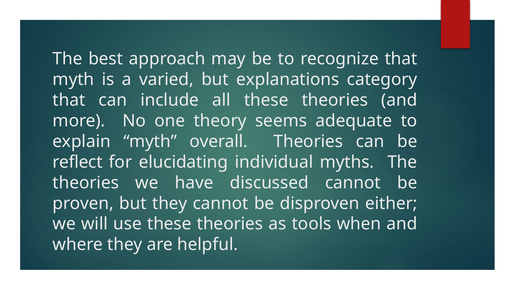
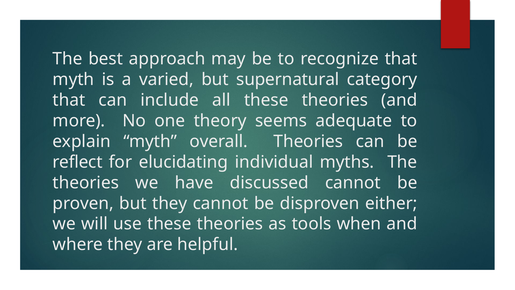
explanations: explanations -> supernatural
